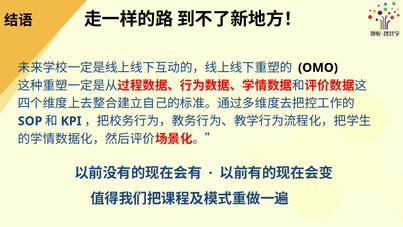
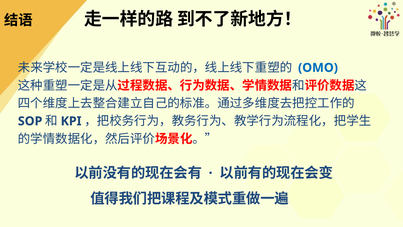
OMO colour: black -> blue
